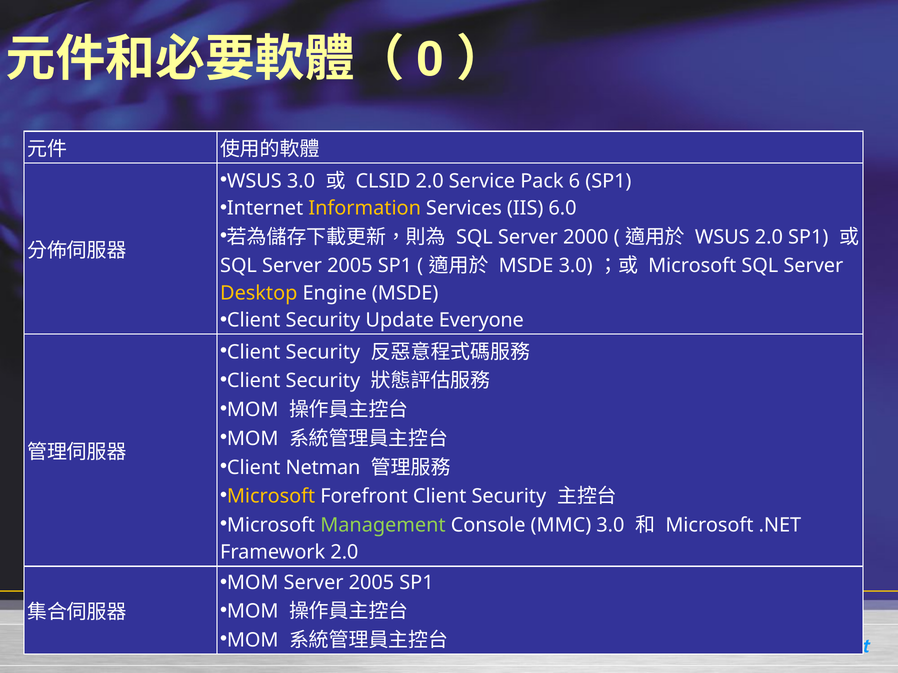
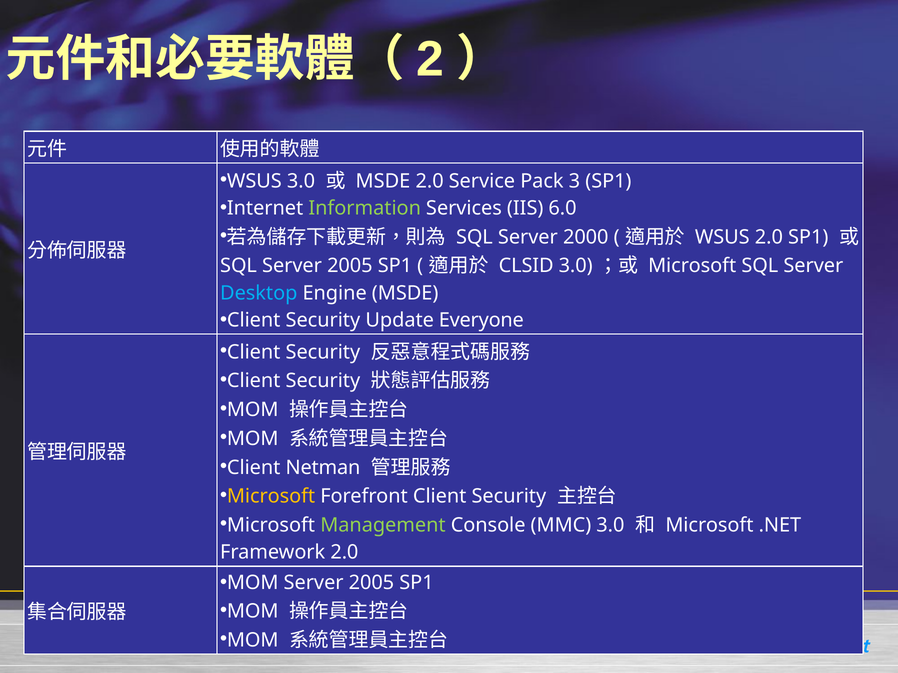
0: 0 -> 2
CLSID at (383, 181): CLSID -> MSDE
6: 6 -> 3
Information colour: yellow -> light green
MSDE at (526, 266): MSDE -> CLSID
Desktop colour: yellow -> light blue
